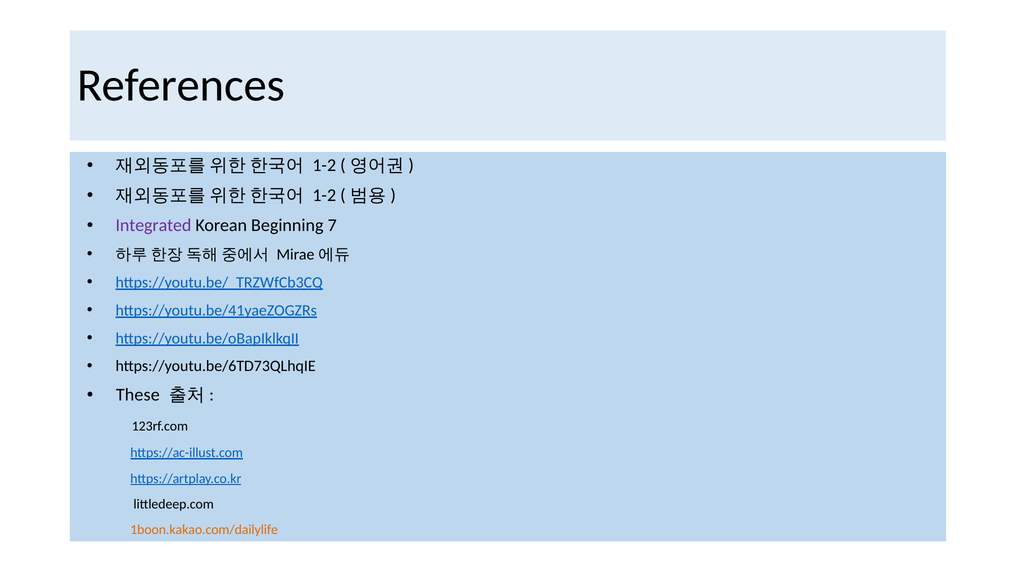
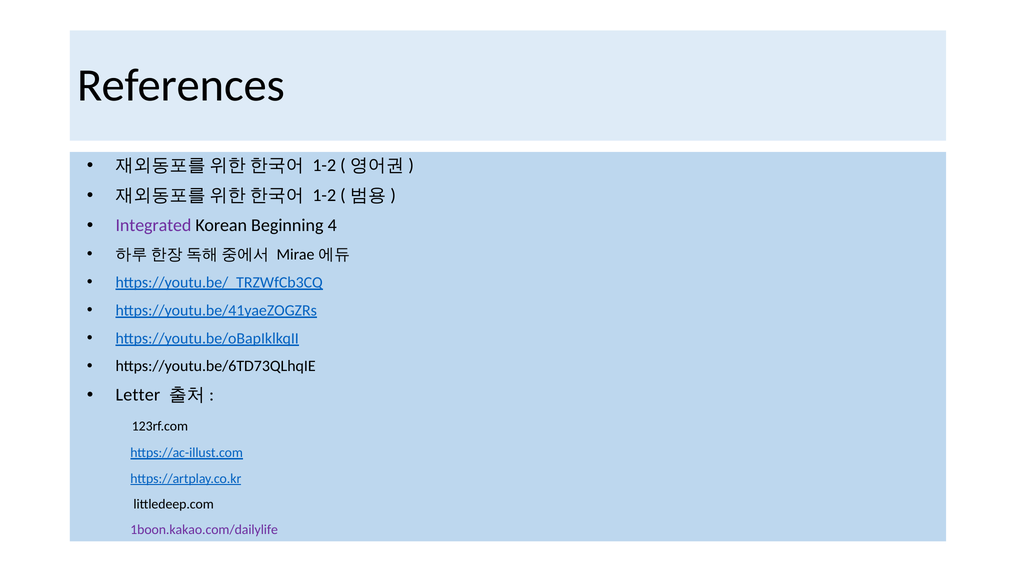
7: 7 -> 4
These: These -> Letter
1boon.kakao.com/dailylife colour: orange -> purple
